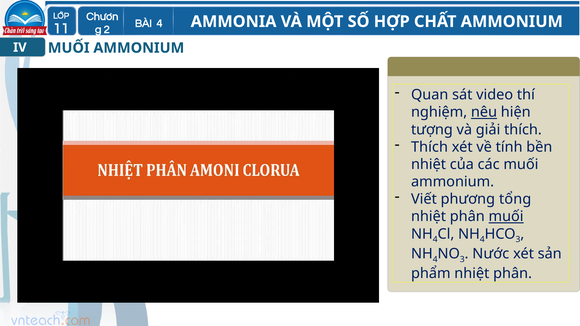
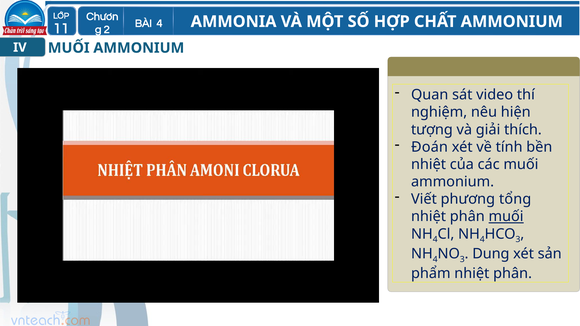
nêu underline: present -> none
Thích at (430, 147): Thích -> Đoán
Nước: Nước -> Dung
